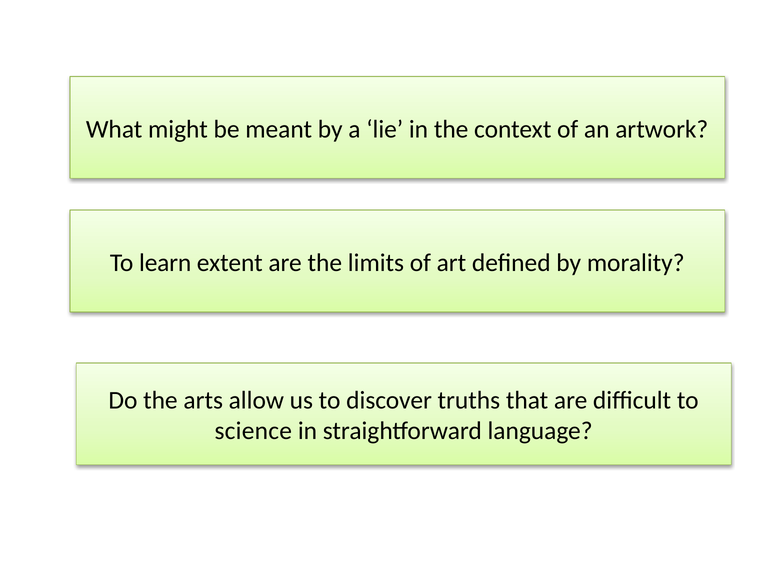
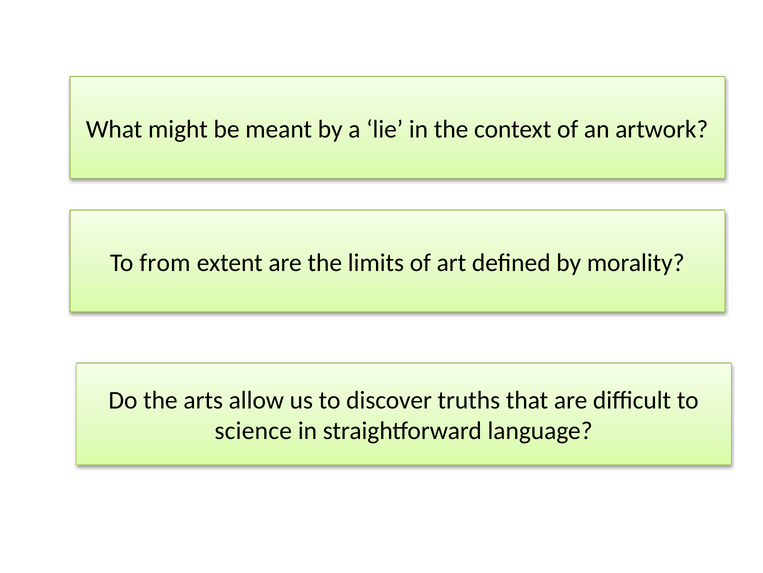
learn: learn -> from
